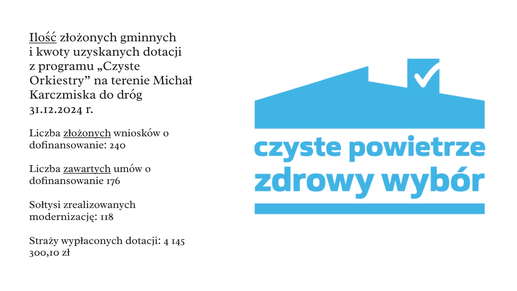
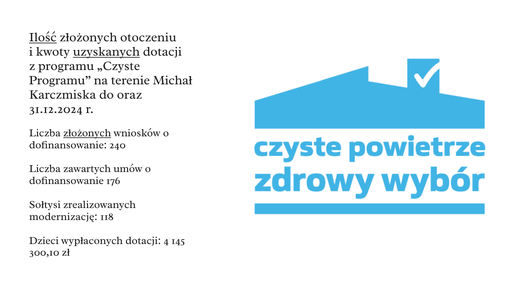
gminnych: gminnych -> otoczeniu
uzyskanych underline: none -> present
Orkiestry at (60, 80): Orkiestry -> Programu
dróg: dróg -> oraz
zawartych underline: present -> none
Straży: Straży -> Dzieci
